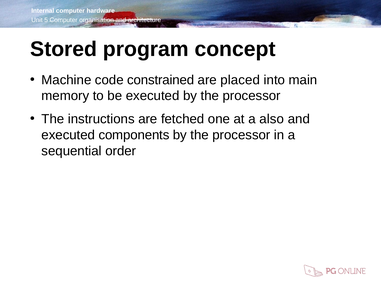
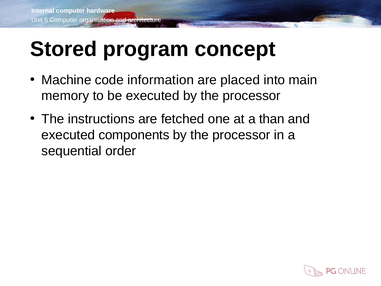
constrained: constrained -> information
also: also -> than
